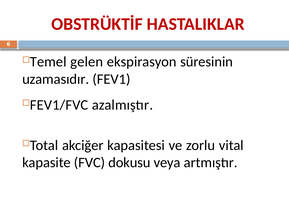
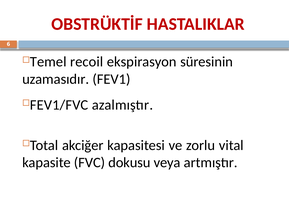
gelen: gelen -> recoil
